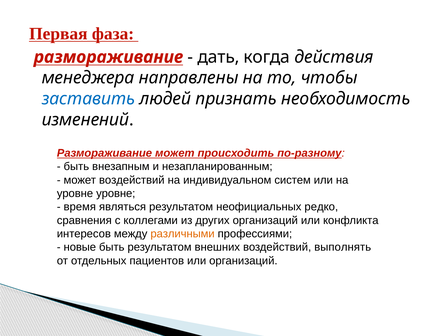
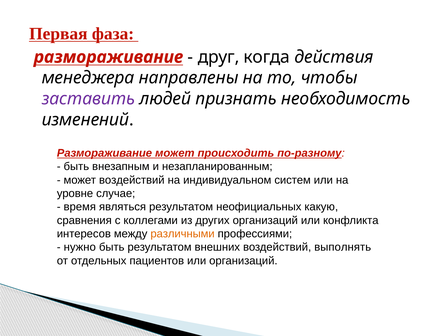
дать: дать -> друг
заставить colour: blue -> purple
уровне уровне: уровне -> случае
редко: редко -> какую
новые: новые -> нужно
